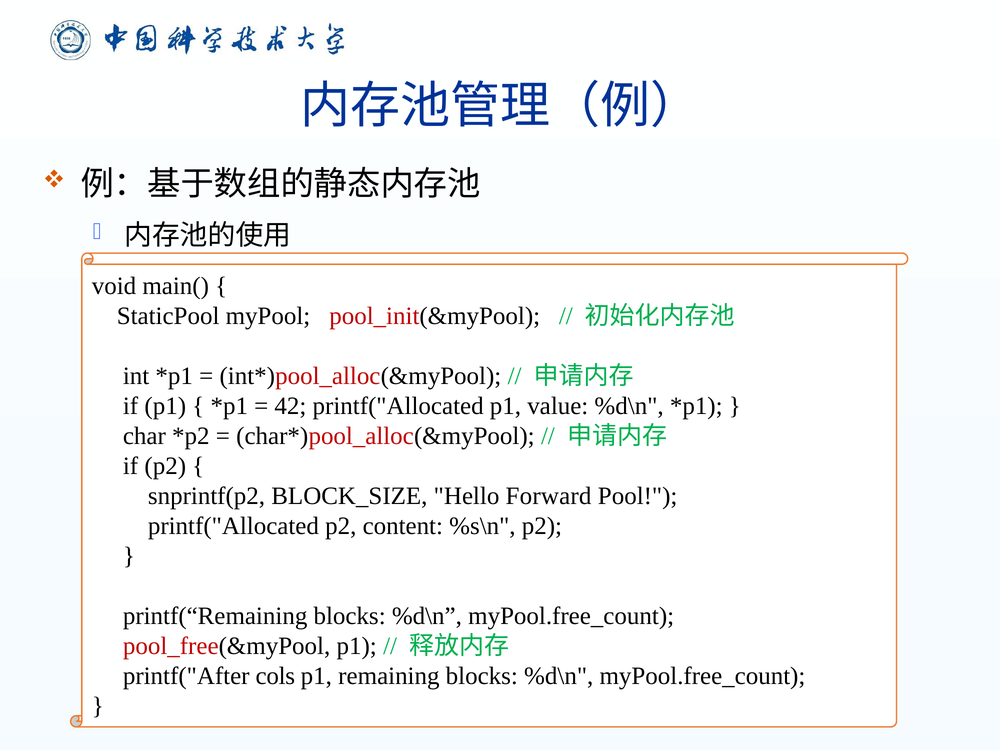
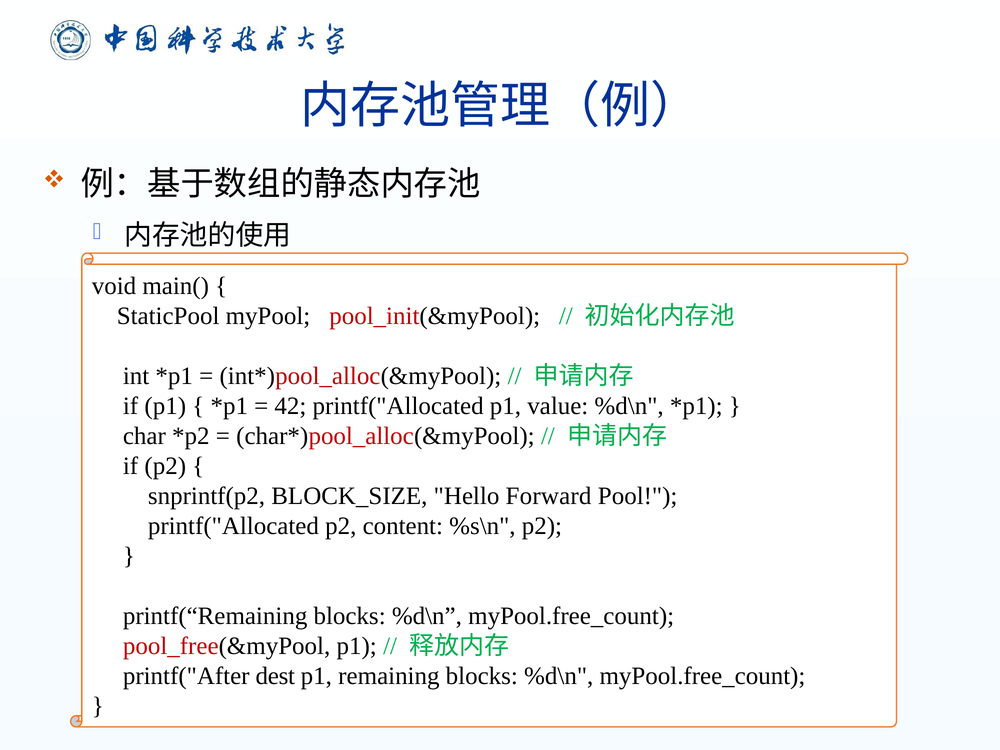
cols: cols -> dest
